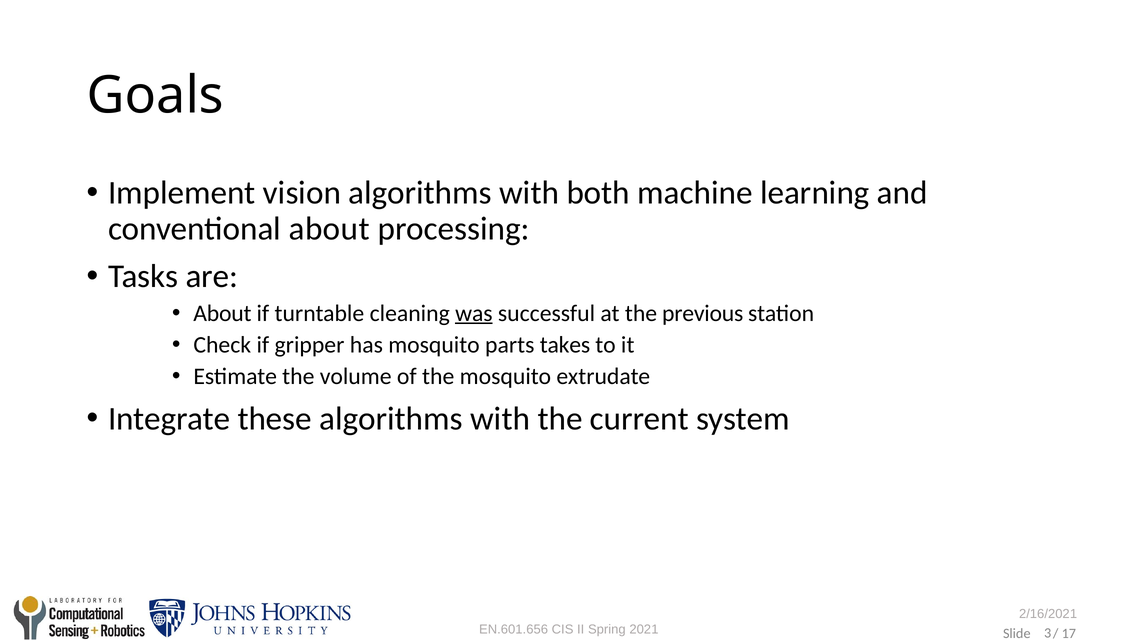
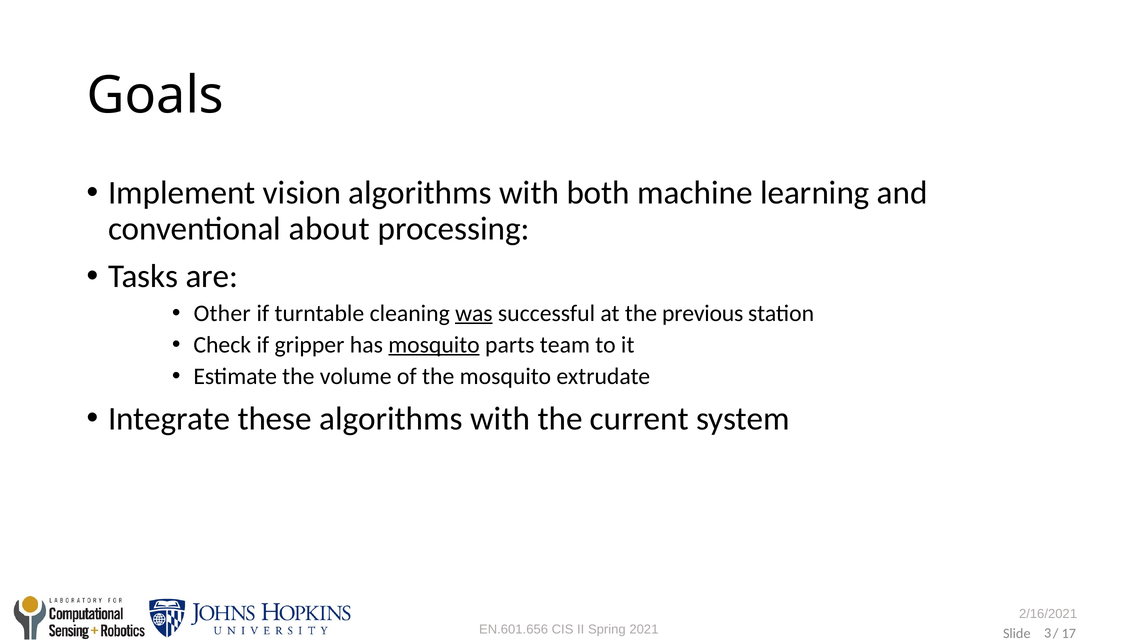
About at (222, 313): About -> Other
mosquito at (434, 345) underline: none -> present
takes: takes -> team
